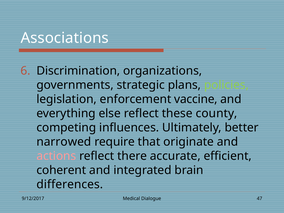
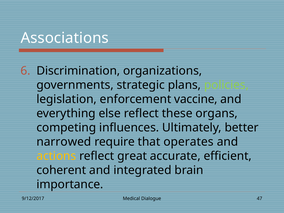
county: county -> organs
originate: originate -> operates
actions colour: pink -> yellow
there: there -> great
differences: differences -> importance
